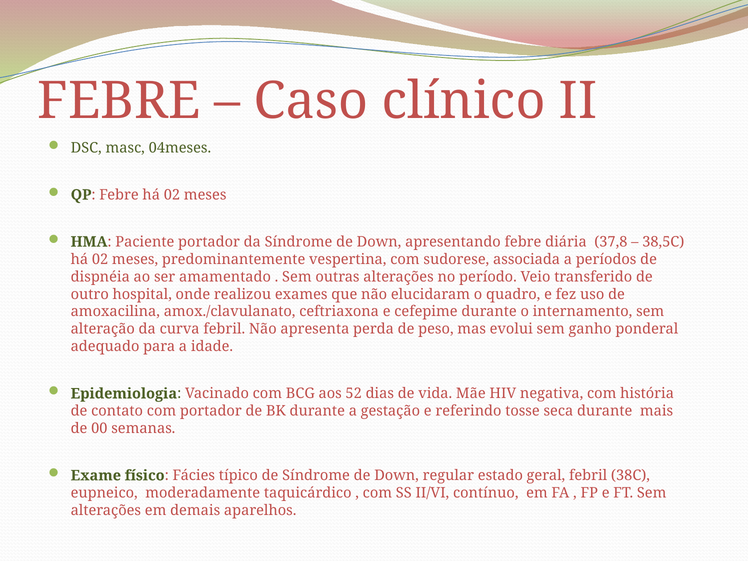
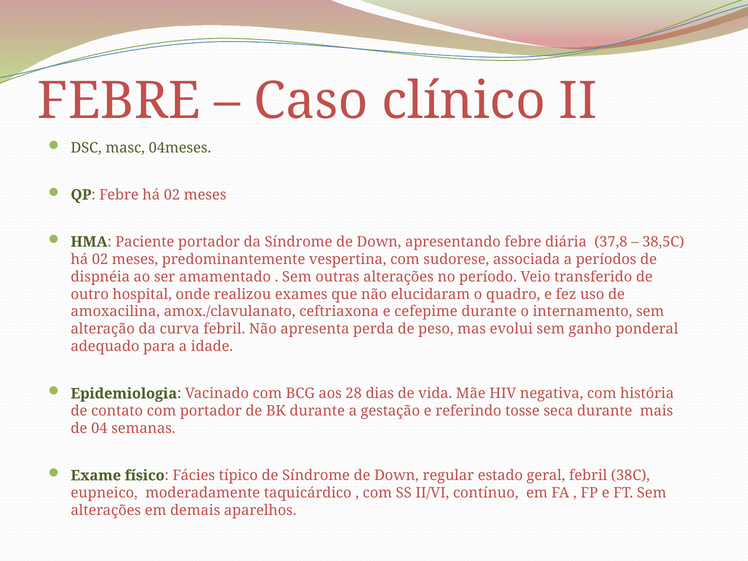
52: 52 -> 28
00: 00 -> 04
